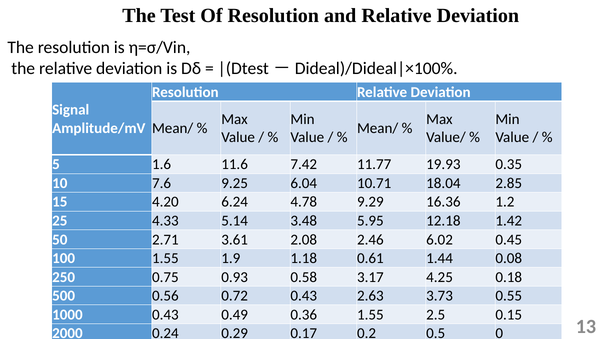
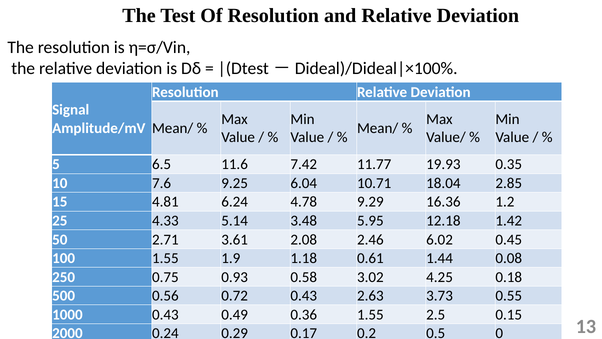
1.6: 1.6 -> 6.5
4.20: 4.20 -> 4.81
3.17: 3.17 -> 3.02
